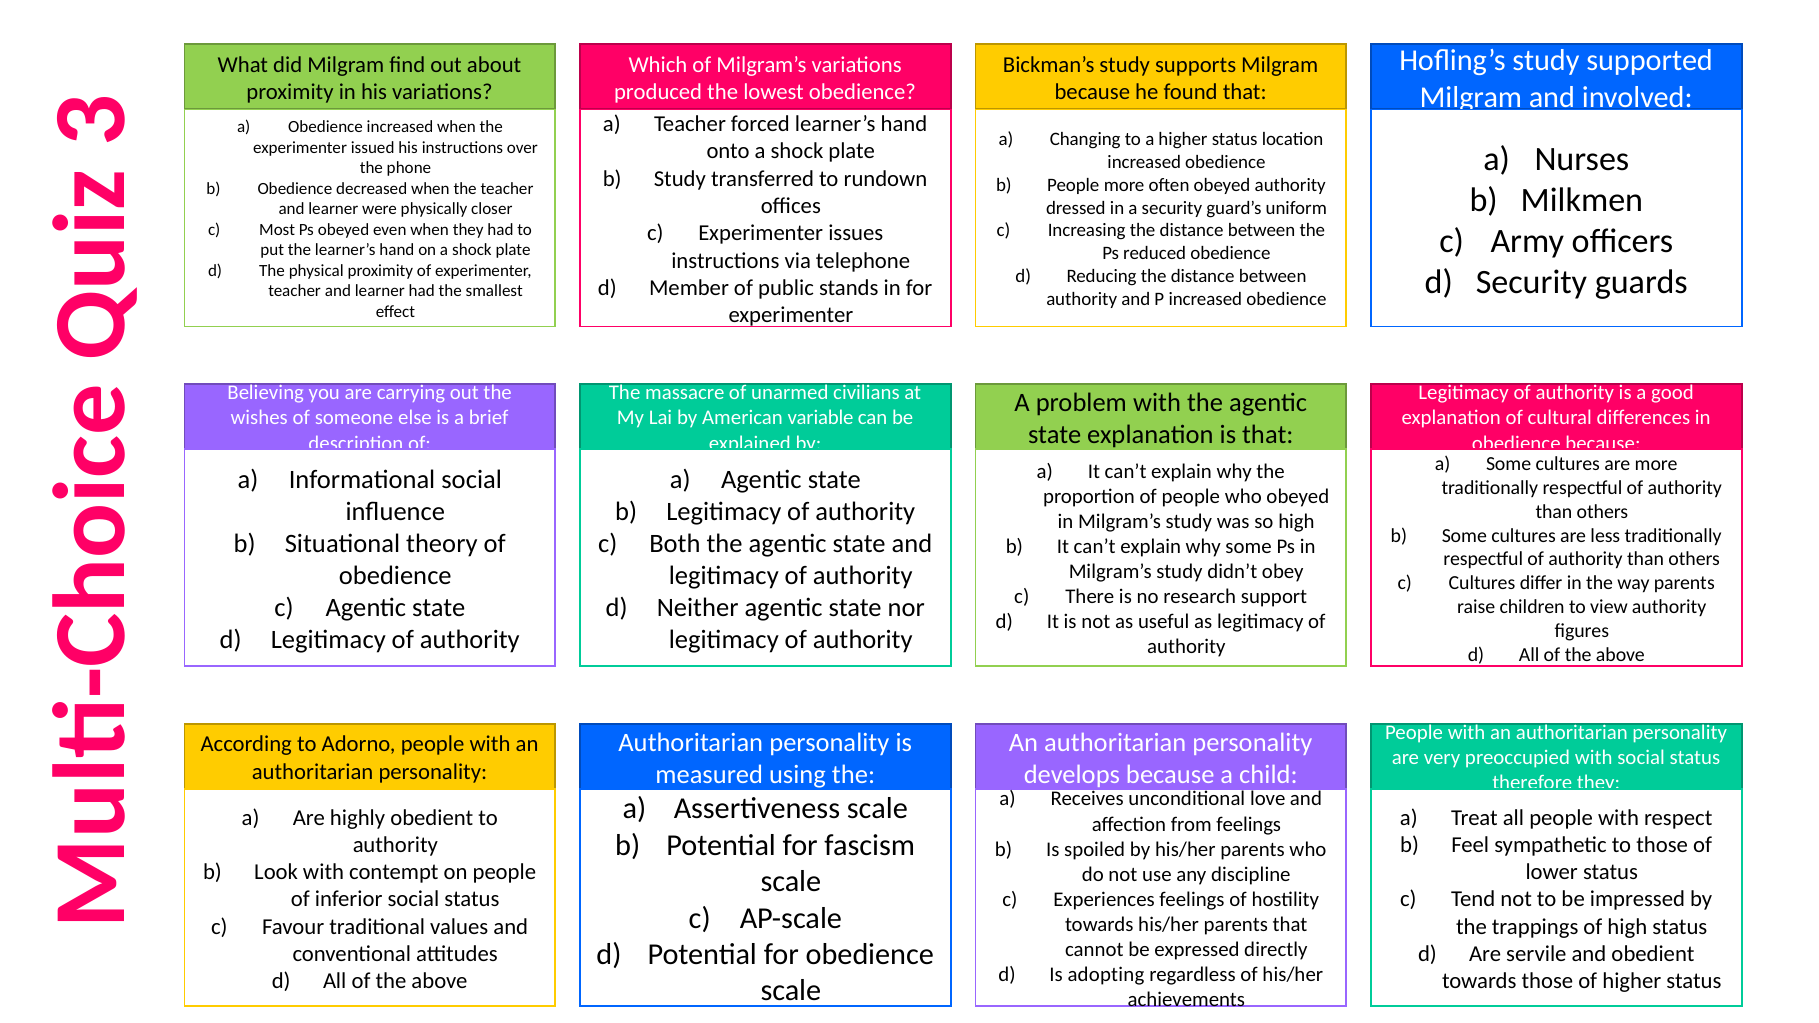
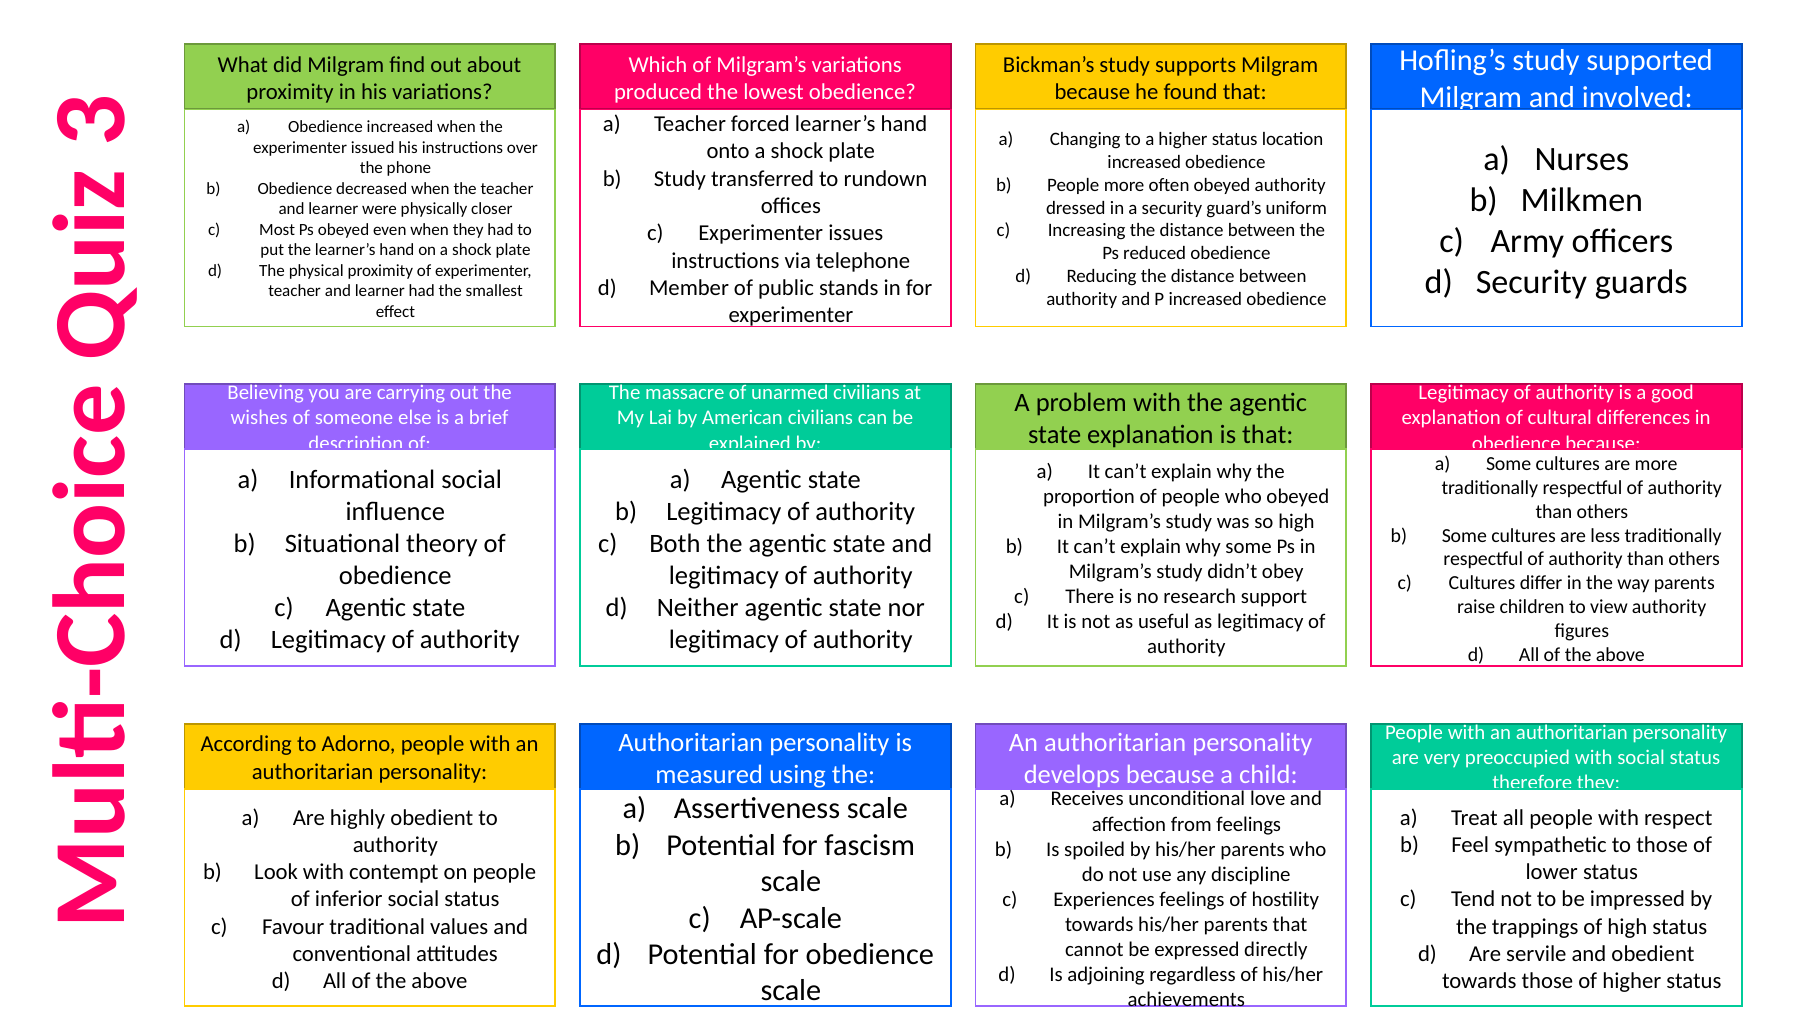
American variable: variable -> civilians
adopting: adopting -> adjoining
